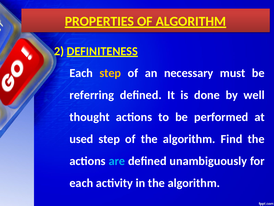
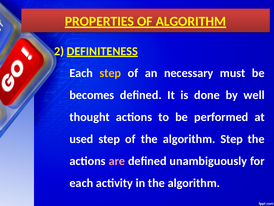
referring: referring -> becomes
algorithm Find: Find -> Step
are colour: light blue -> pink
